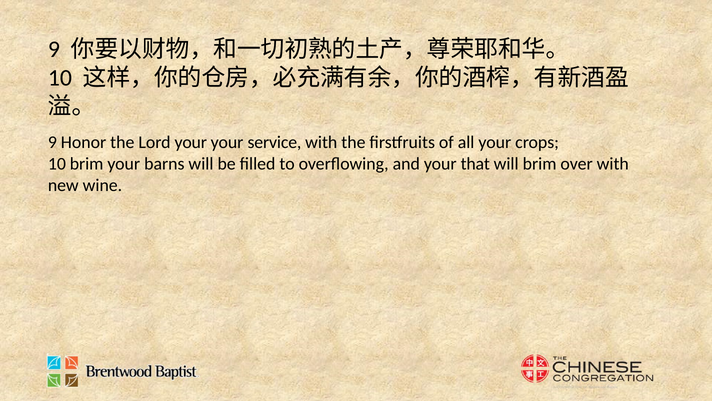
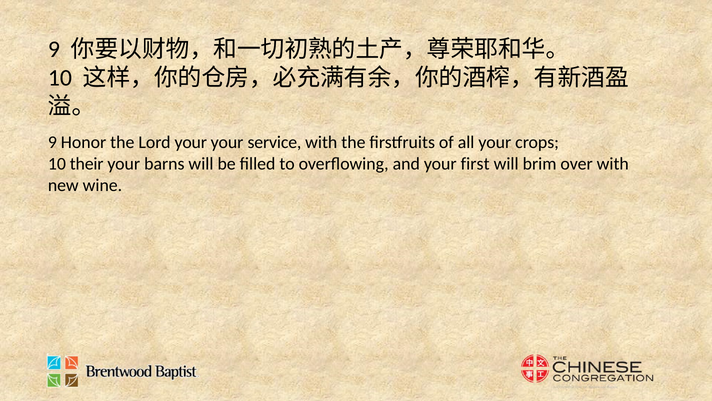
10 brim: brim -> their
that: that -> first
